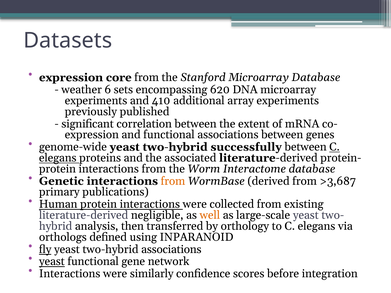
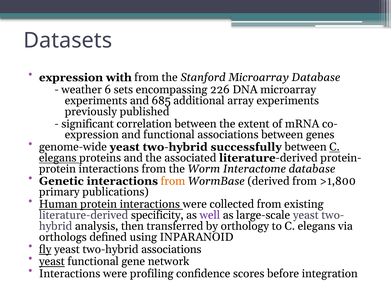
core: core -> with
620: 620 -> 226
410: 410 -> 685
>3,687: >3,687 -> >1,800
negligible: negligible -> specificity
well colour: orange -> purple
similarly: similarly -> profiling
